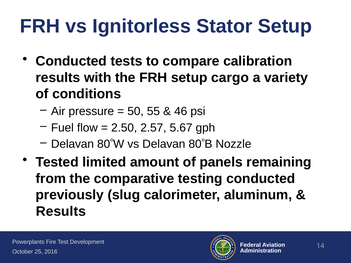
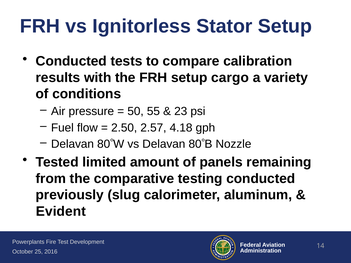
46: 46 -> 23
5.67: 5.67 -> 4.18
Results at (61, 211): Results -> Evident
